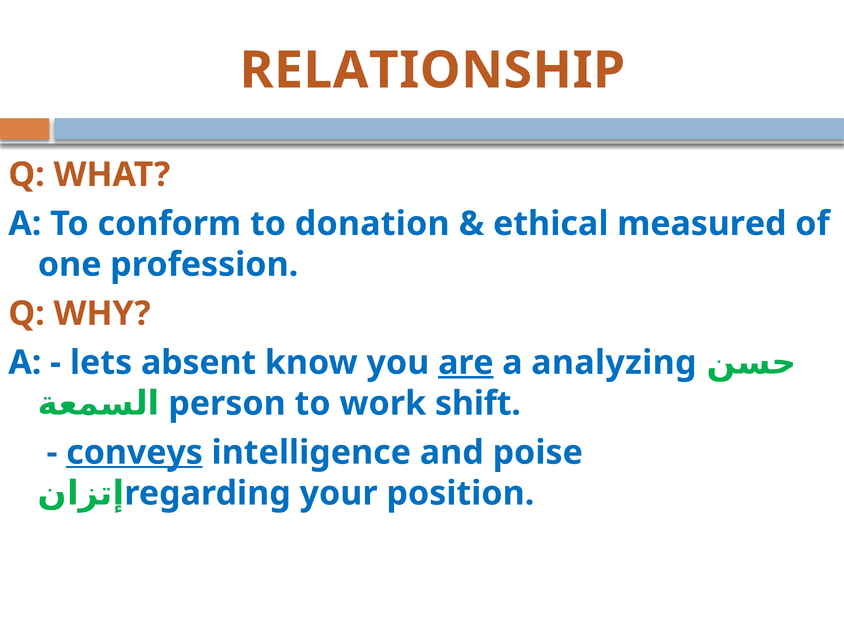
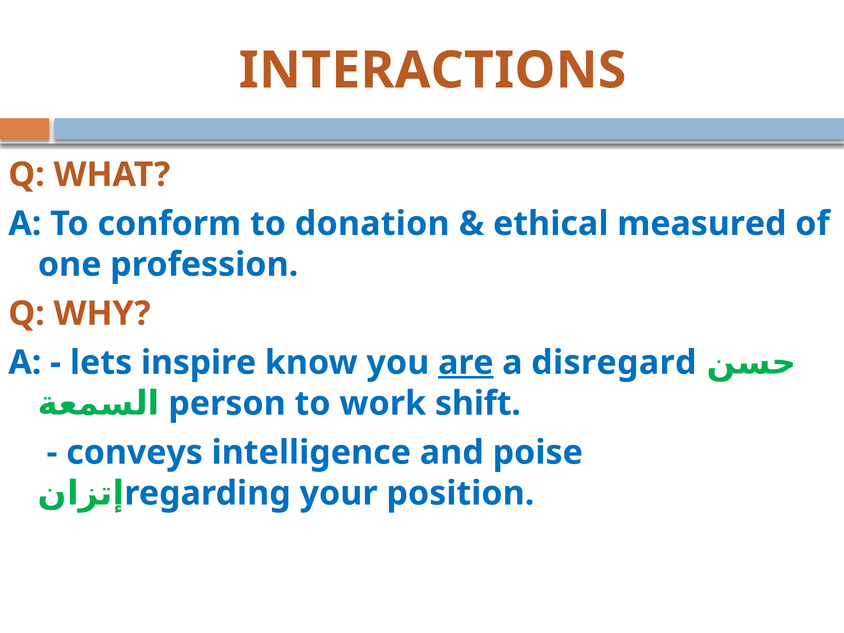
RELATIONSHIP: RELATIONSHIP -> INTERACTIONS
absent: absent -> inspire
analyzing: analyzing -> disregard
conveys underline: present -> none
